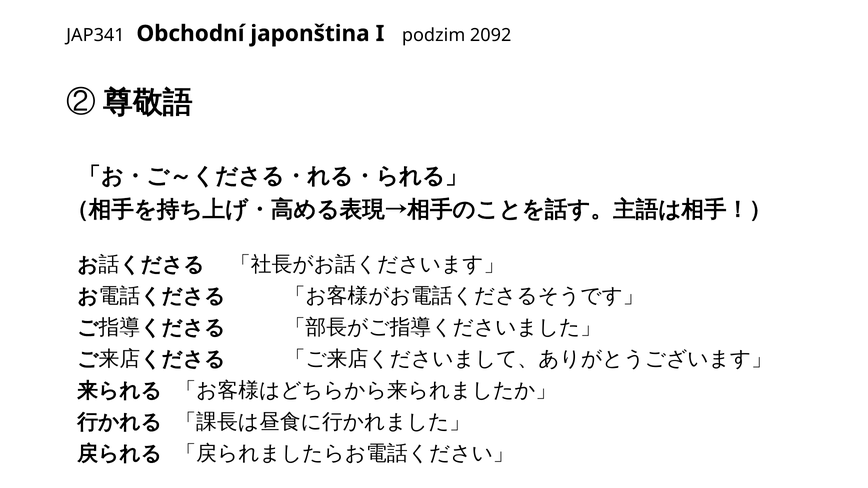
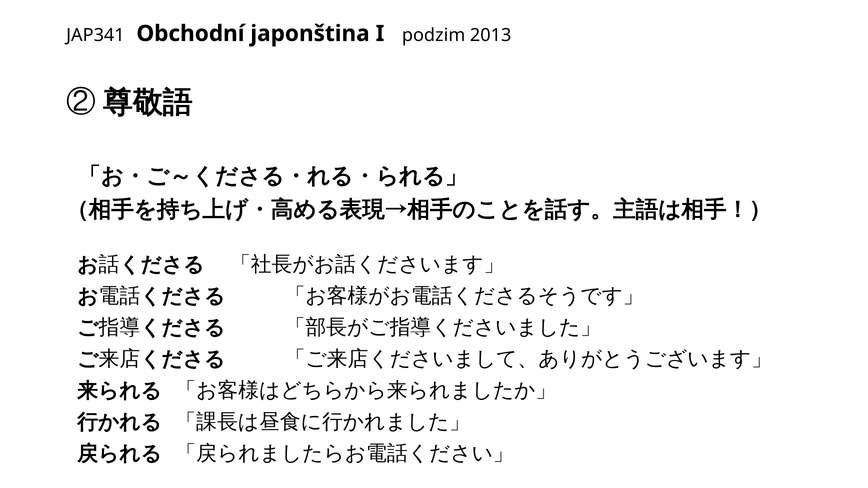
2092: 2092 -> 2013
